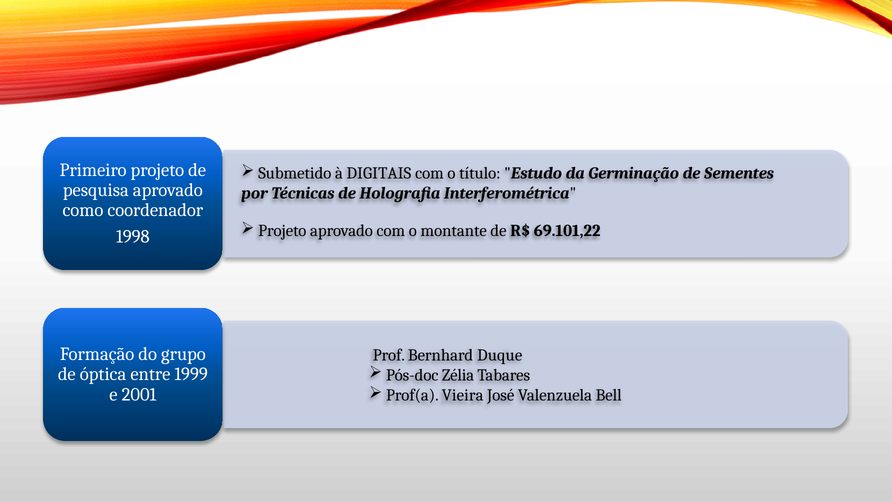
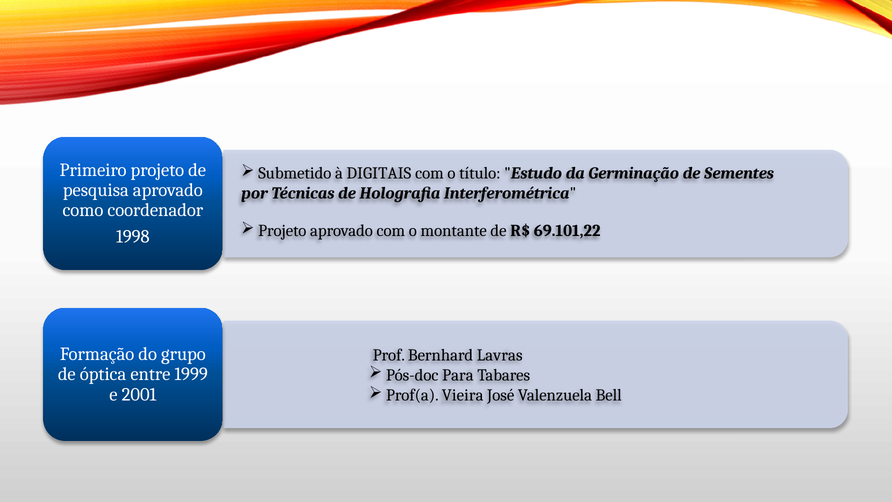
Duque: Duque -> Lavras
Zélia: Zélia -> Para
